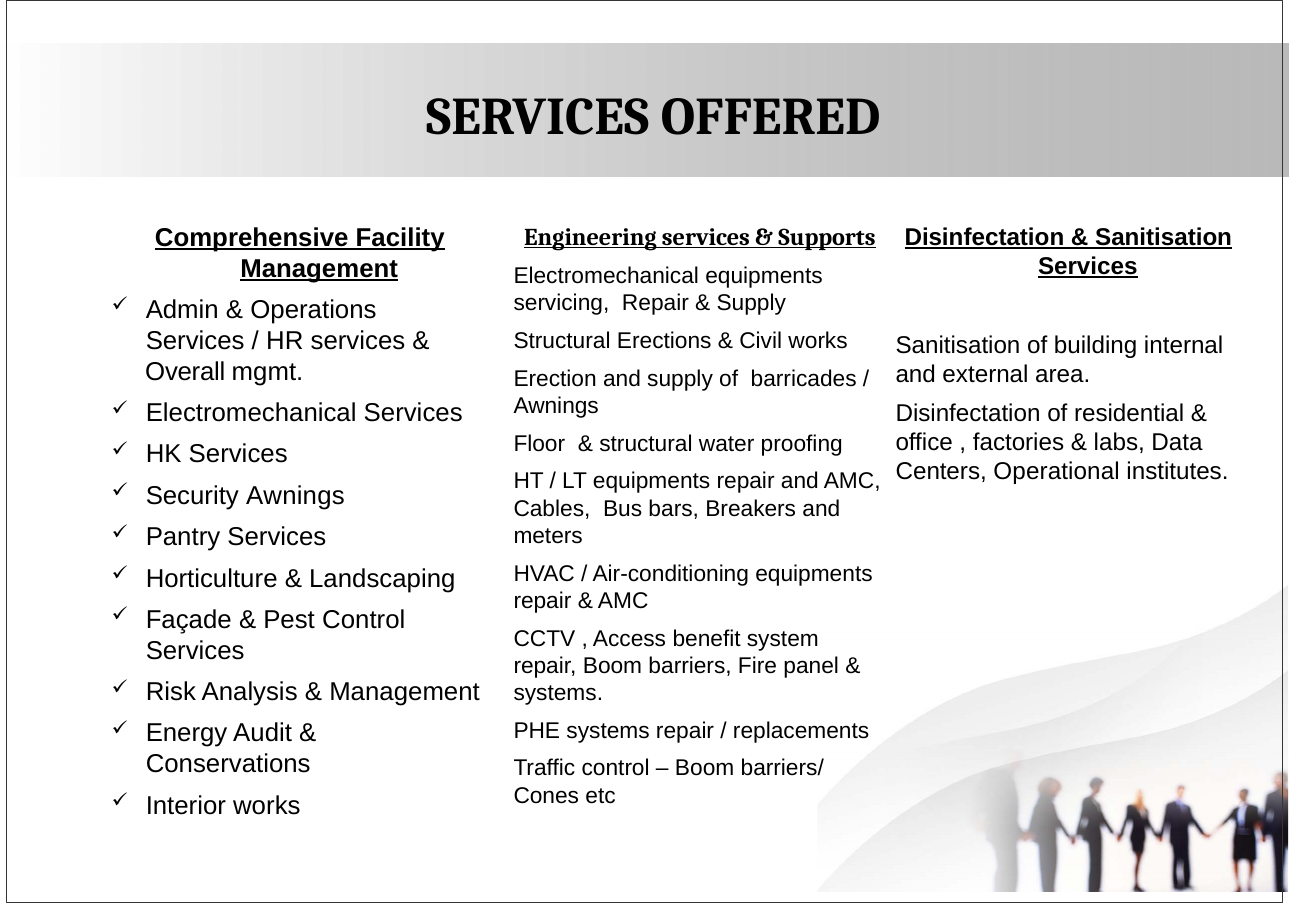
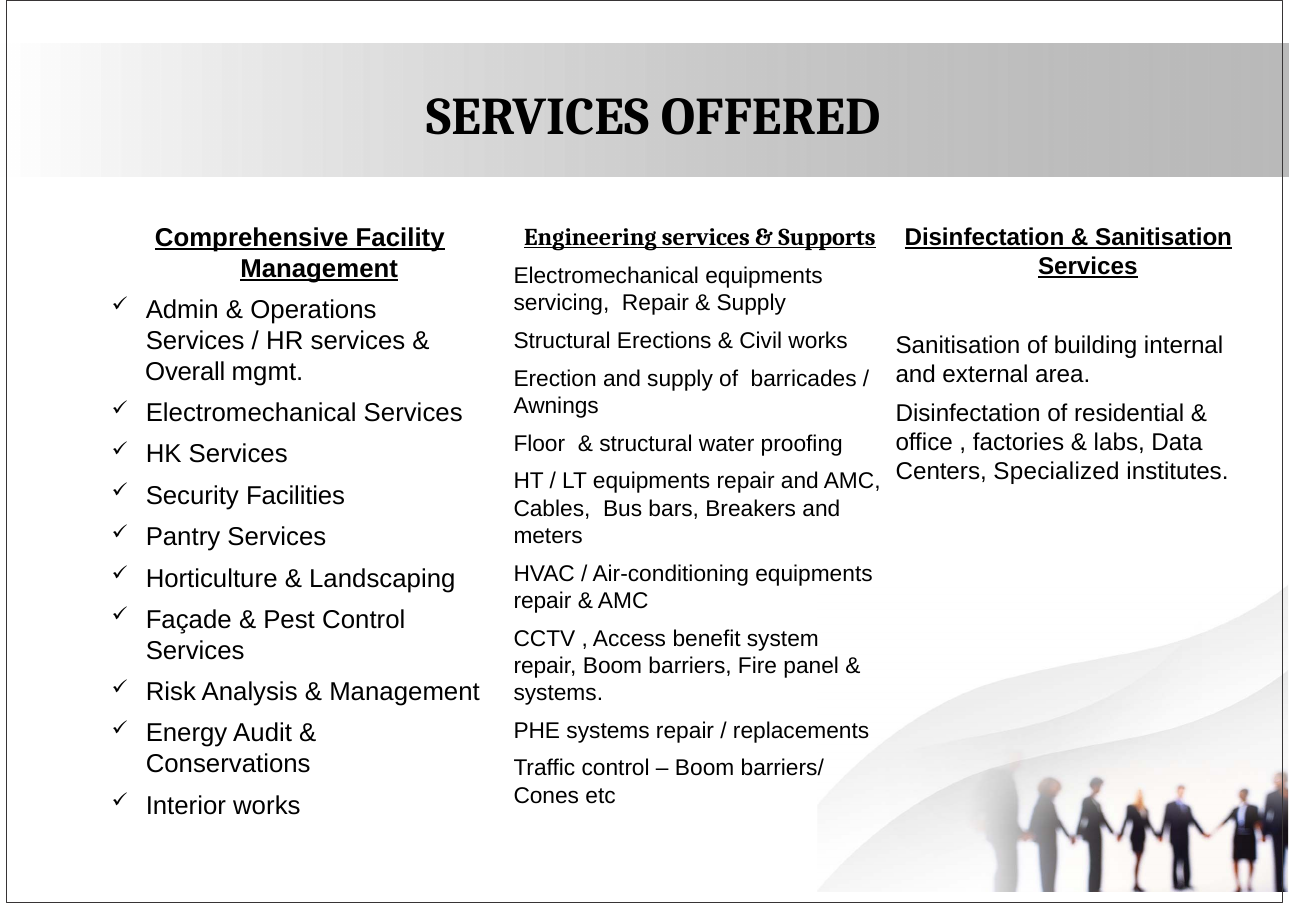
Operational: Operational -> Specialized
Security Awnings: Awnings -> Facilities
